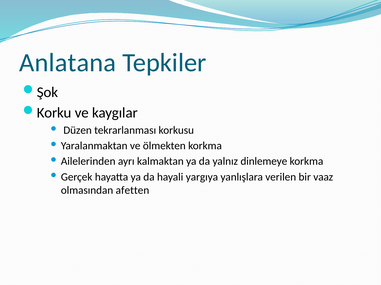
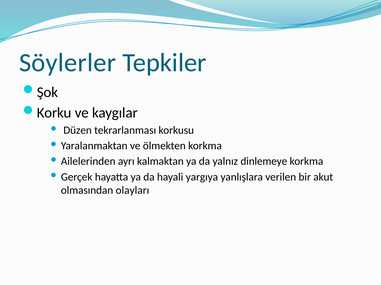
Anlatana: Anlatana -> Söylerler
vaaz: vaaz -> akut
afetten: afetten -> olayları
